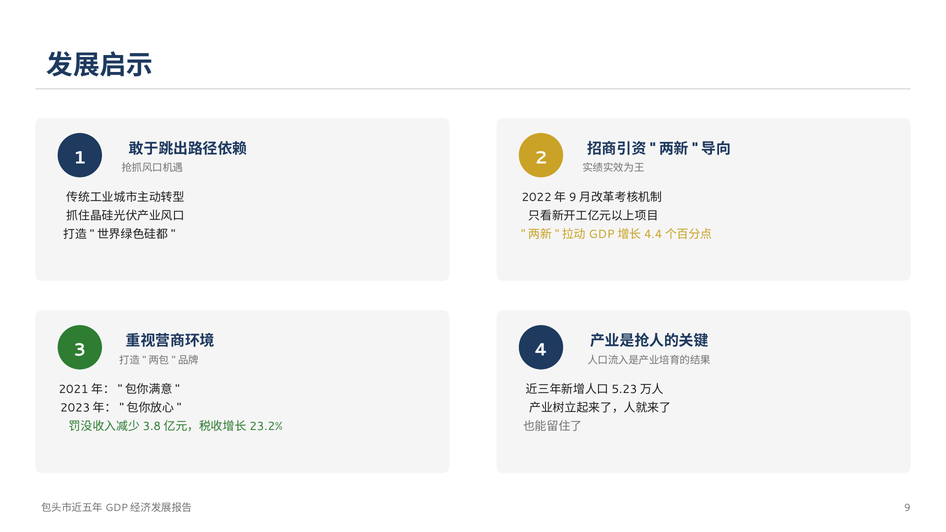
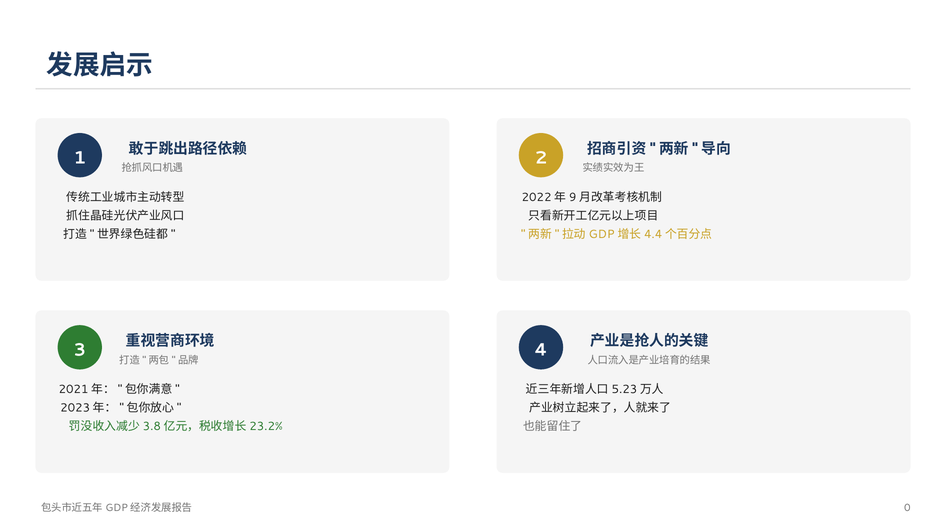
9: 9 -> 0
